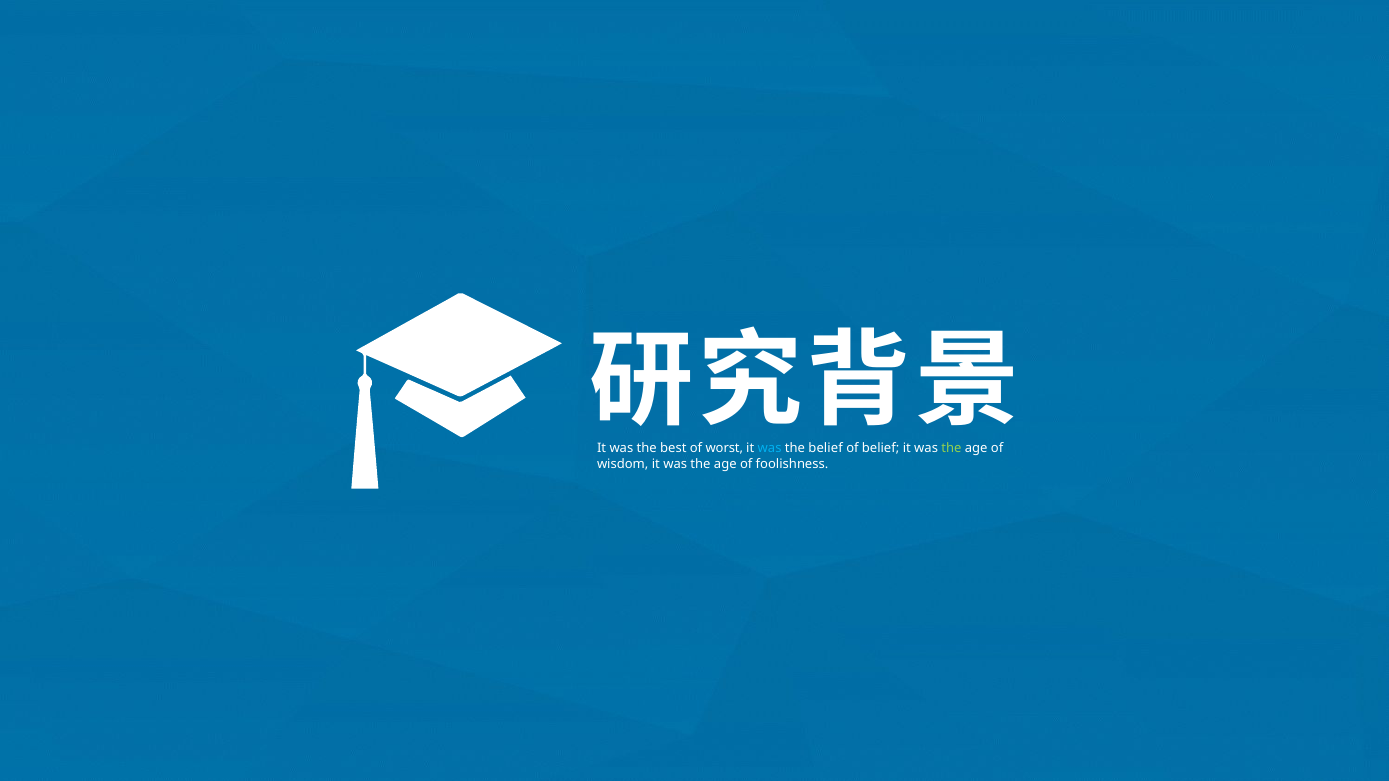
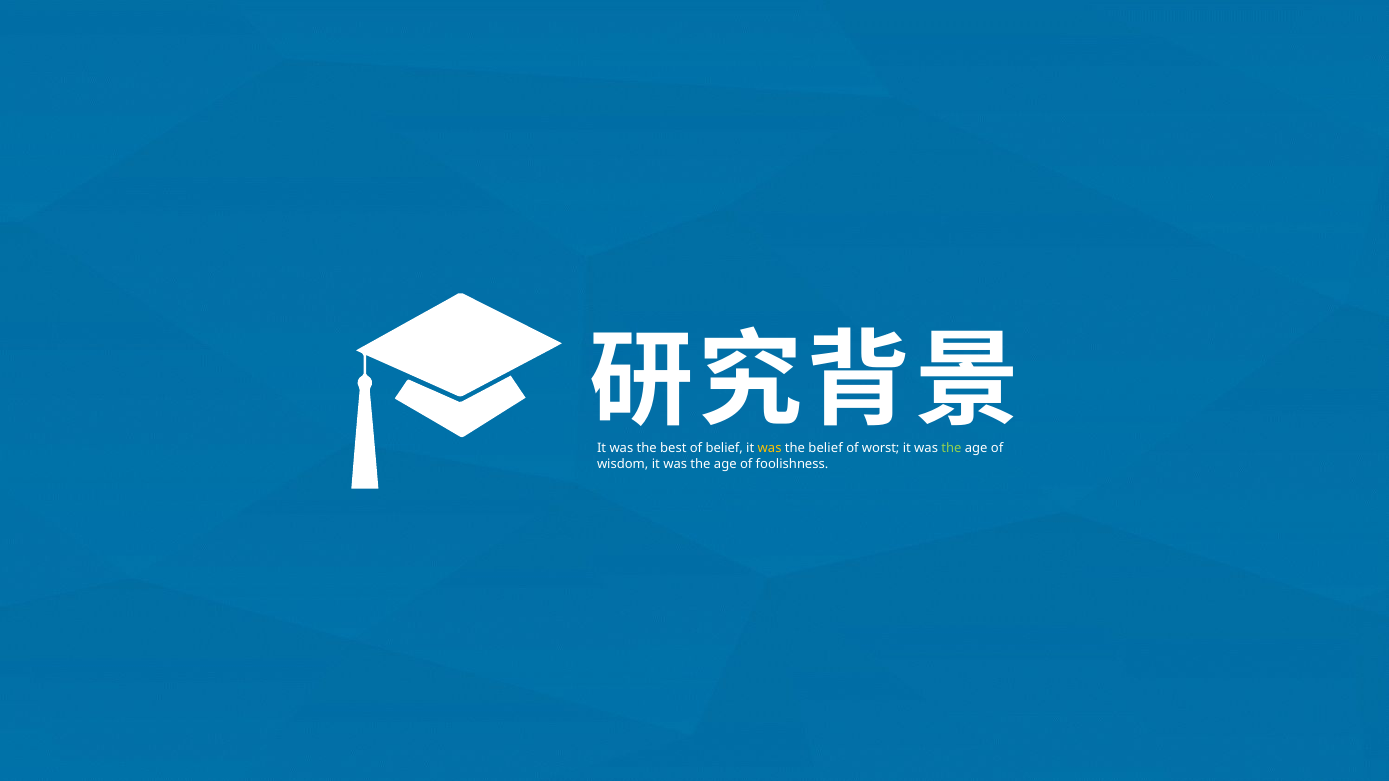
of worst: worst -> belief
was at (770, 449) colour: light blue -> yellow
of belief: belief -> worst
